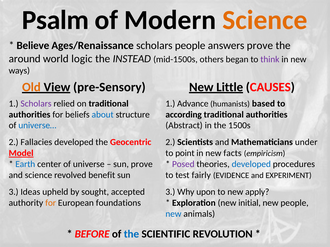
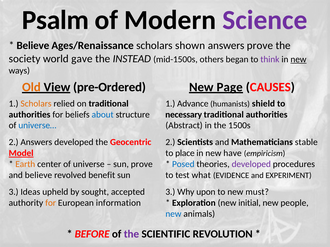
Science at (265, 20) colour: orange -> purple
scholars people: people -> shown
around: around -> society
logic: logic -> gave
new at (298, 59) underline: none -> present
pre-Sensory: pre-Sensory -> pre-Ordered
Little: Little -> Page
Scholars at (36, 104) colour: purple -> orange
based: based -> shield
according: according -> necessary
2 Fallacies: Fallacies -> Answers
under: under -> stable
point: point -> place
facts: facts -> have
Earth colour: blue -> orange
Posed colour: purple -> blue
developed at (251, 165) colour: blue -> purple
and science: science -> believe
fairly: fairly -> what
apply: apply -> must
foundations: foundations -> information
the at (131, 234) colour: blue -> purple
